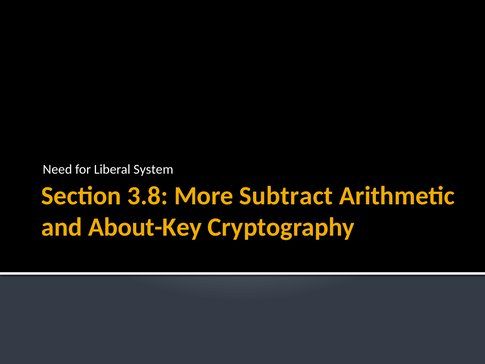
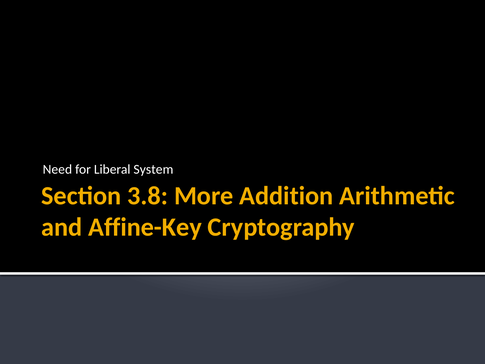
Subtract: Subtract -> Addition
About-Key: About-Key -> Affine-Key
